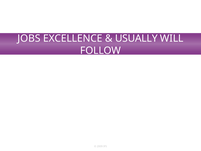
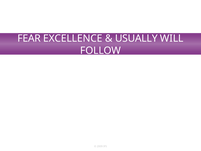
JOBS: JOBS -> FEAR
